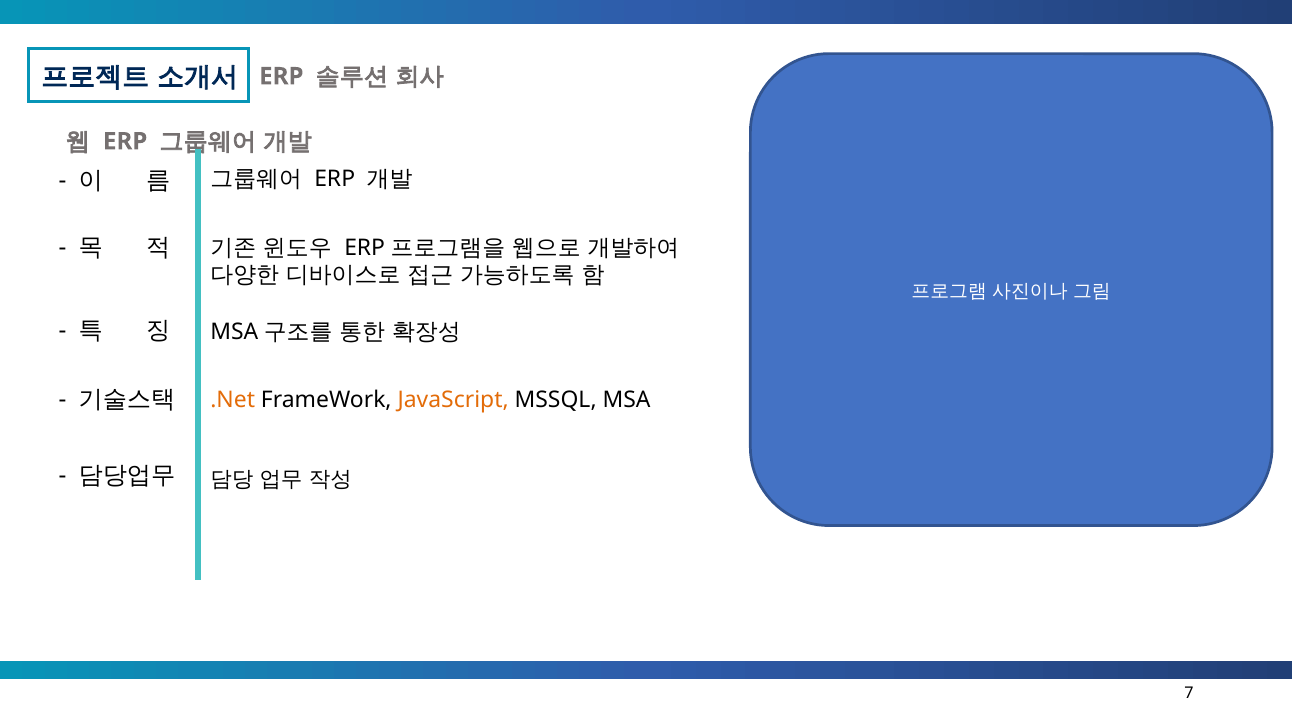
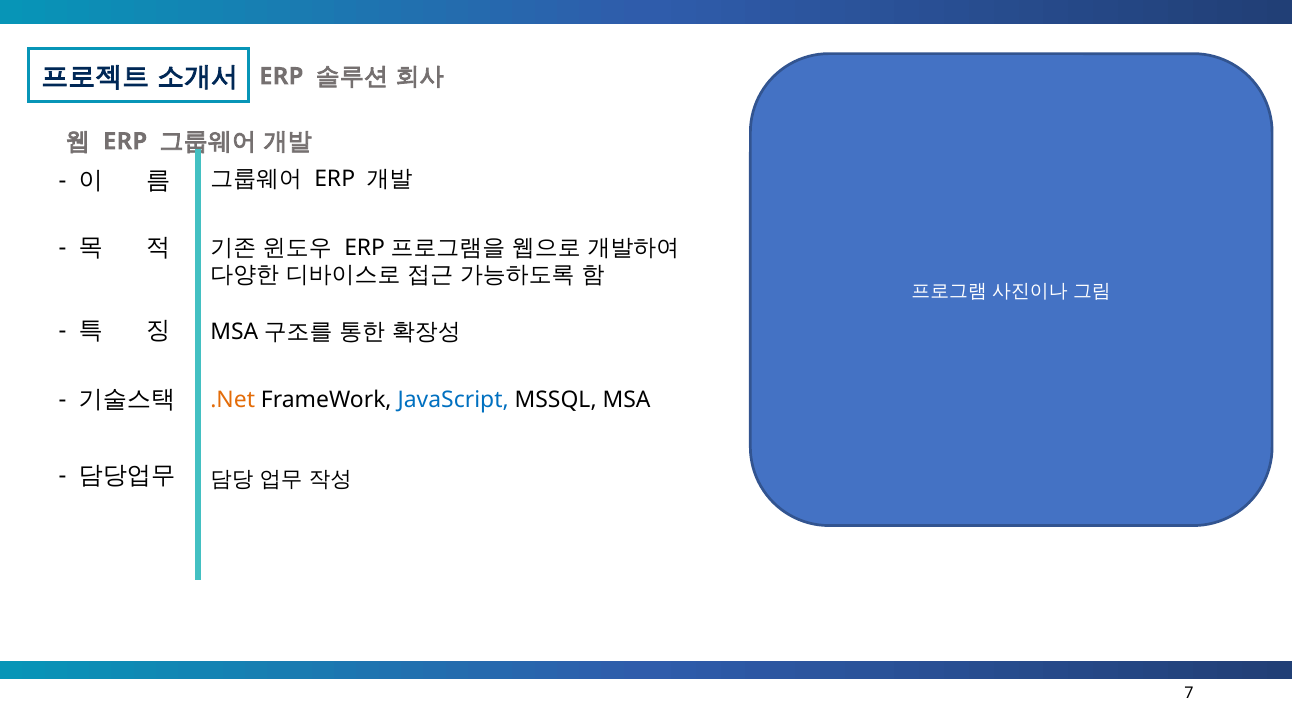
JavaScript colour: orange -> blue
